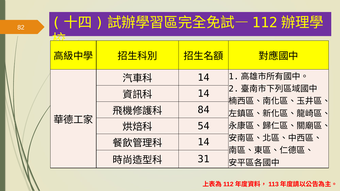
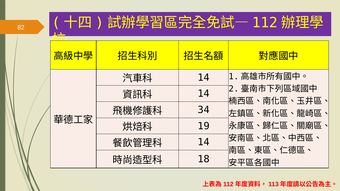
84: 84 -> 34
54: 54 -> 19
31: 31 -> 18
